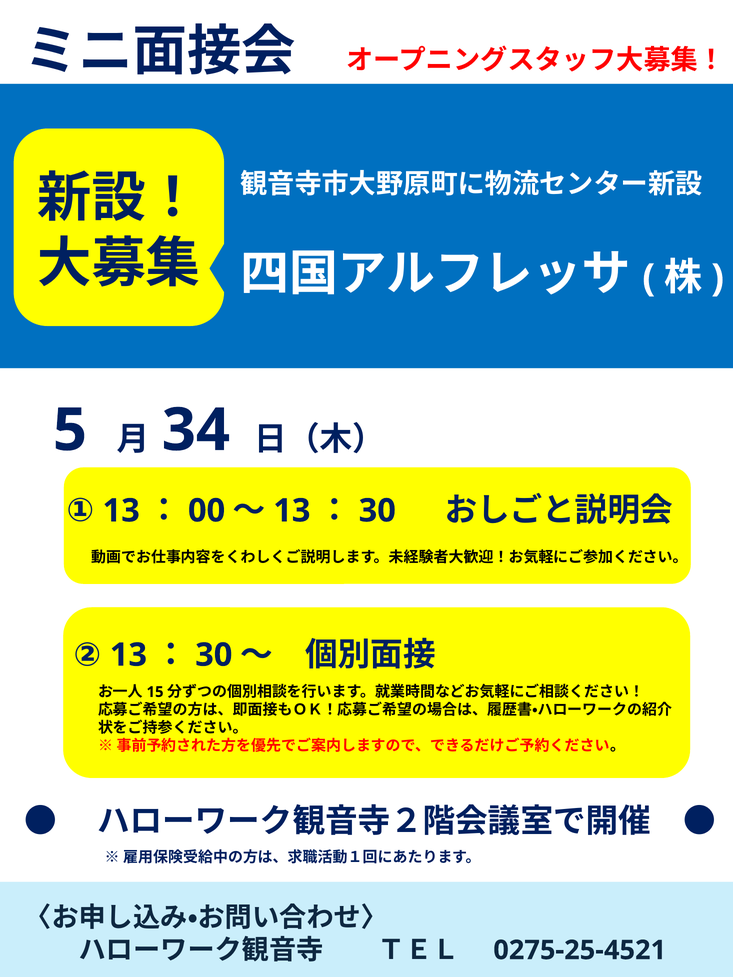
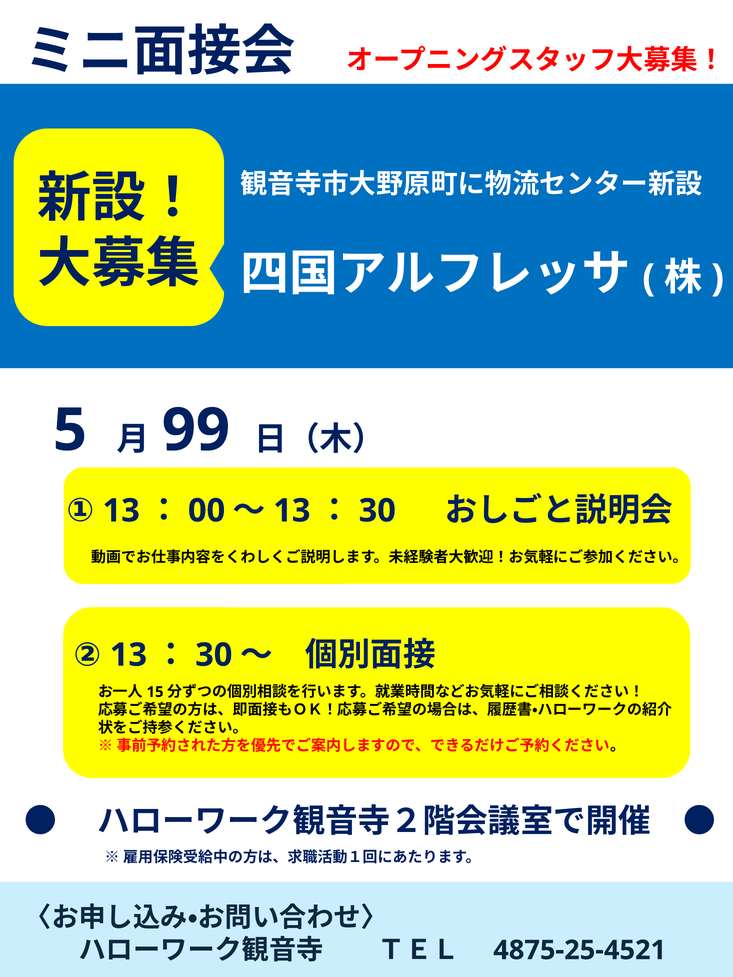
34: 34 -> 99
0275-25-4521: 0275-25-4521 -> 4875-25-4521
